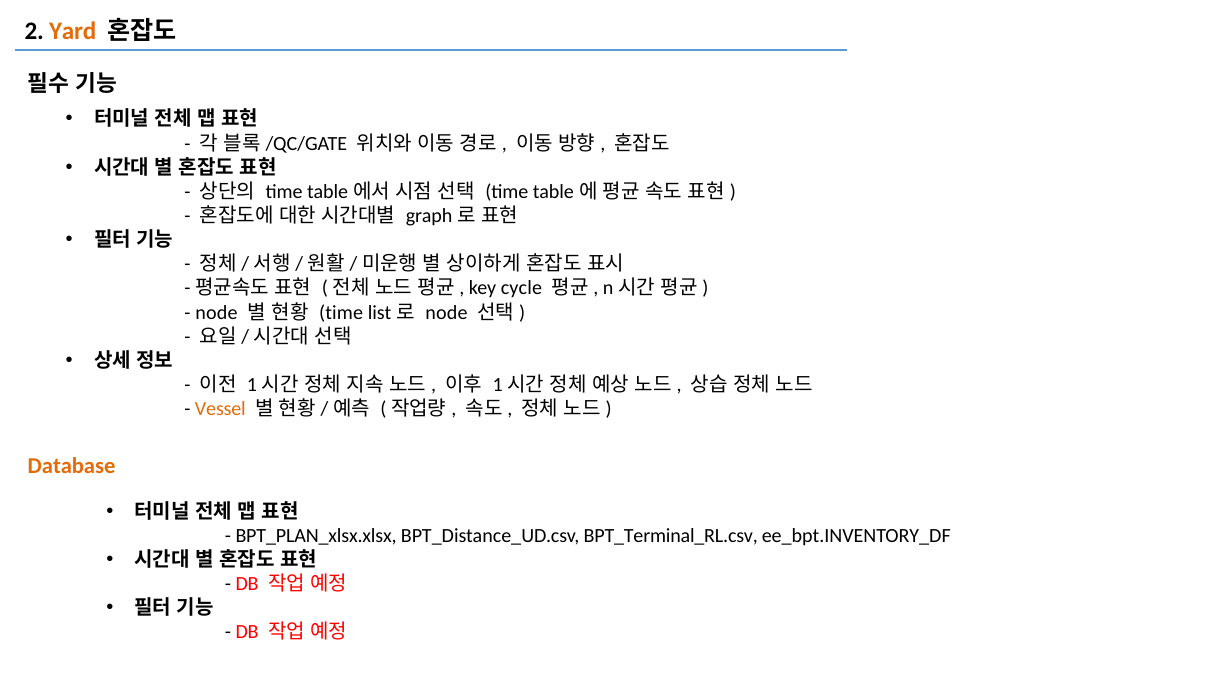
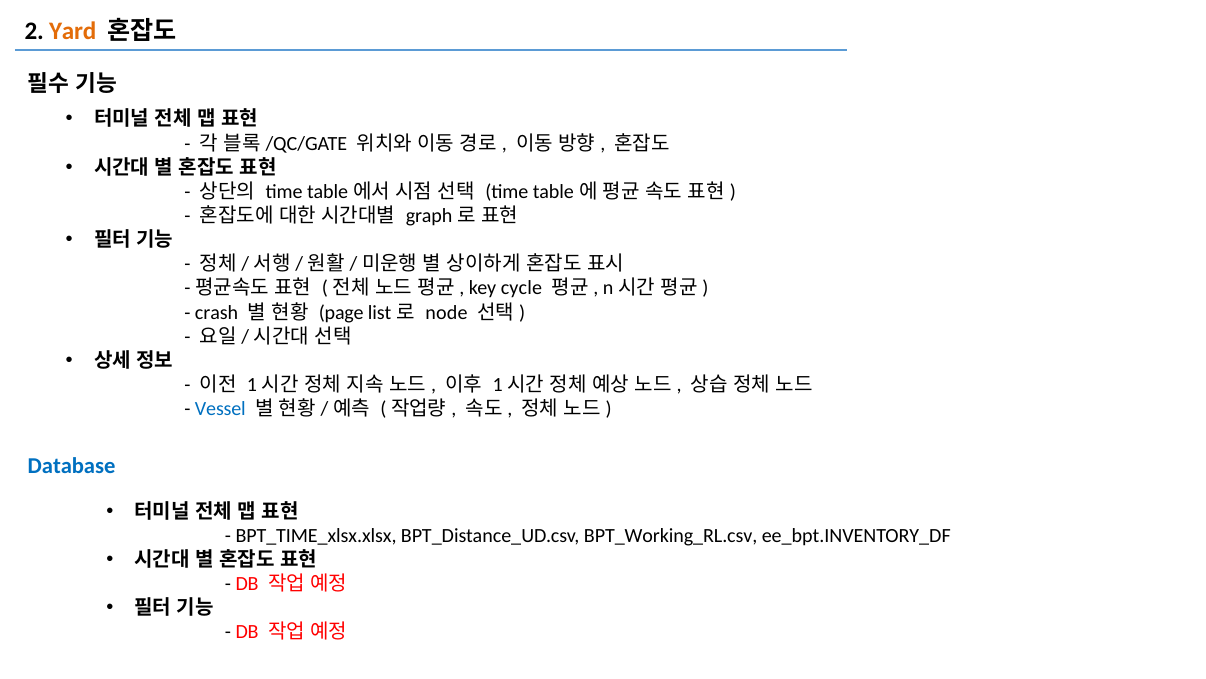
node at (217, 312): node -> crash
time at (341, 312): time -> page
Vessel colour: orange -> blue
Database colour: orange -> blue
BPT_PLAN_xlsx.xlsx: BPT_PLAN_xlsx.xlsx -> BPT_TIME_xlsx.xlsx
BPT_Terminal_RL.csv: BPT_Terminal_RL.csv -> BPT_Working_RL.csv
